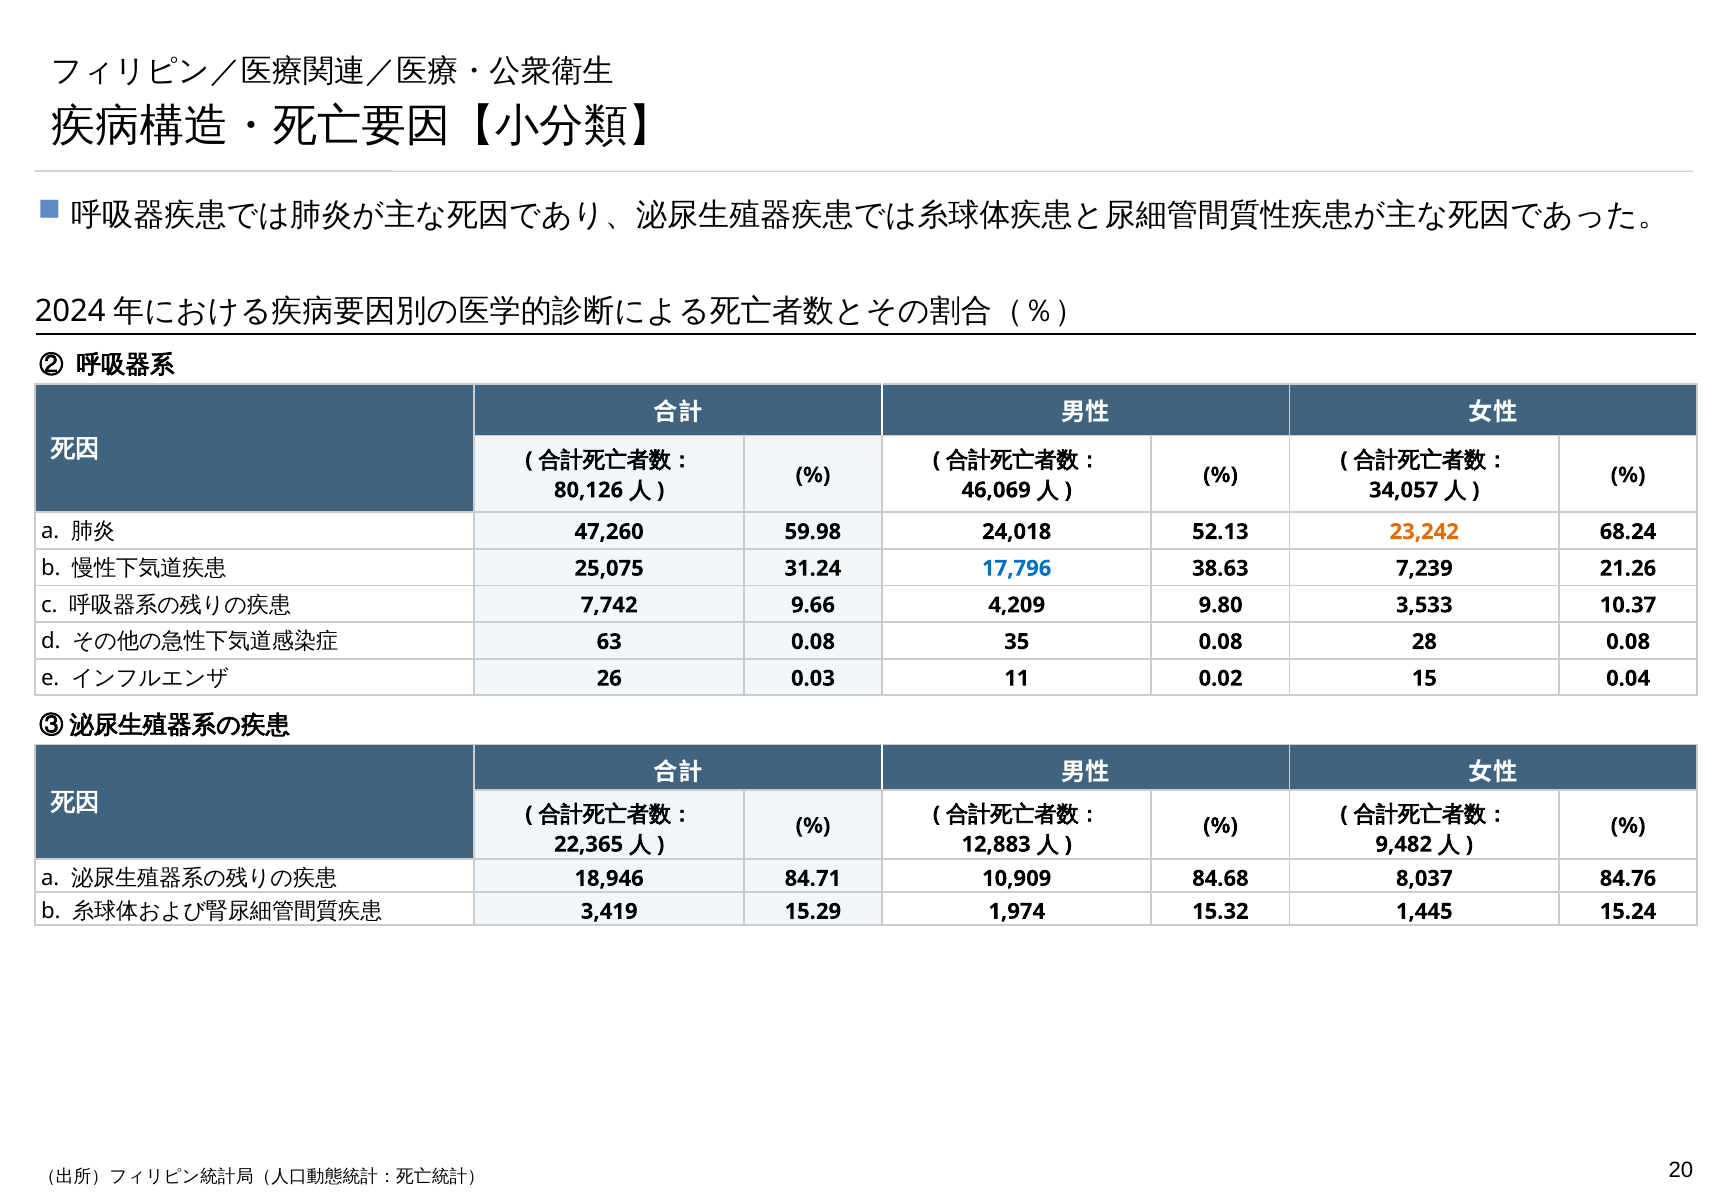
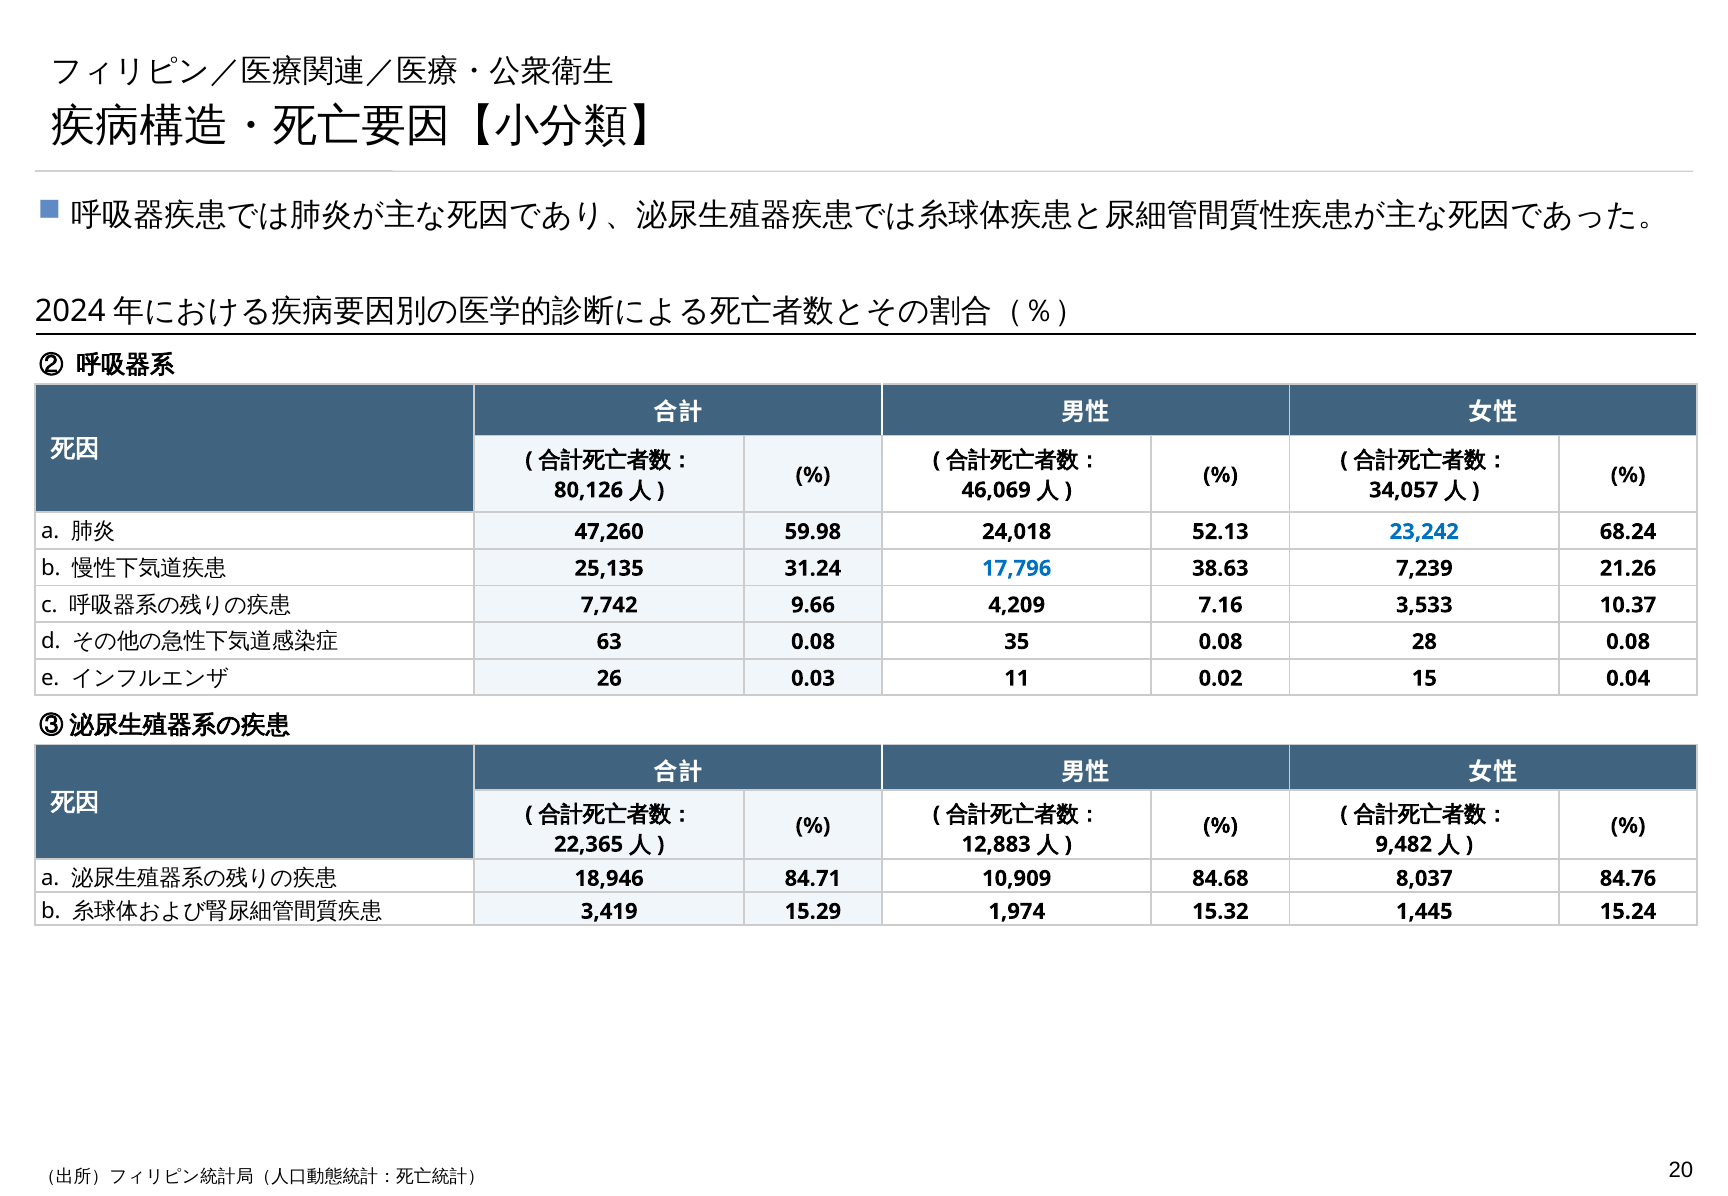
23,242 colour: orange -> blue
25,075: 25,075 -> 25,135
9.80: 9.80 -> 7.16
